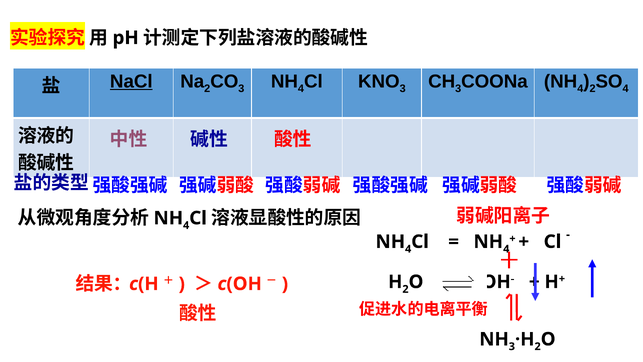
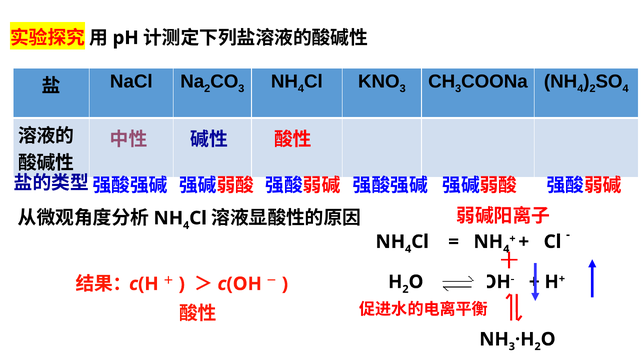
NaCl underline: present -> none
